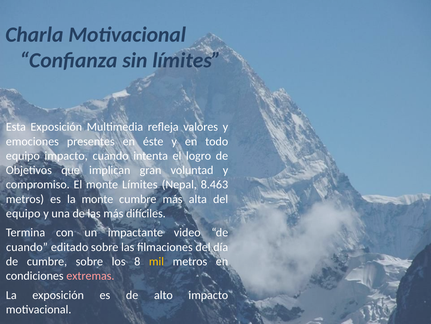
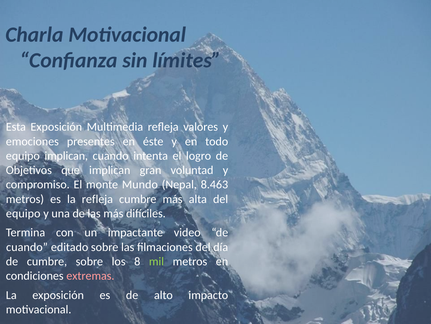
equipo impacto: impacto -> implican
monte Límites: Límites -> Mundo
la monte: monte -> refleja
mil colour: yellow -> light green
